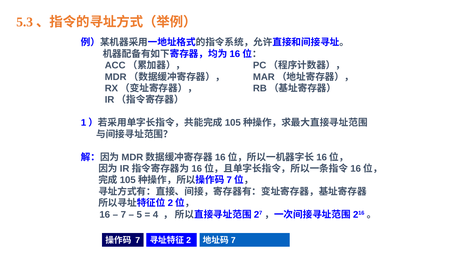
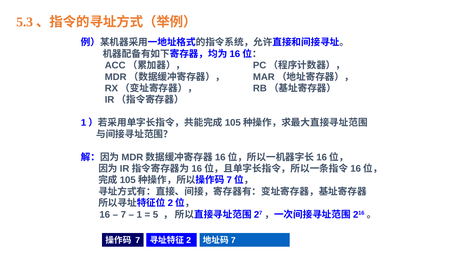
5: 5 -> 1
4: 4 -> 5
